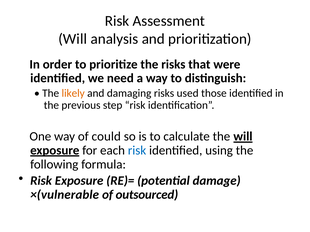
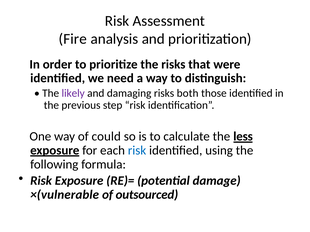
Will at (73, 39): Will -> Fire
likely colour: orange -> purple
used: used -> both
the will: will -> less
